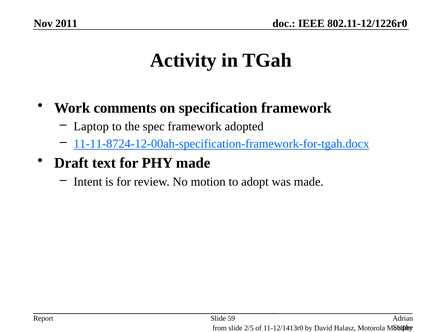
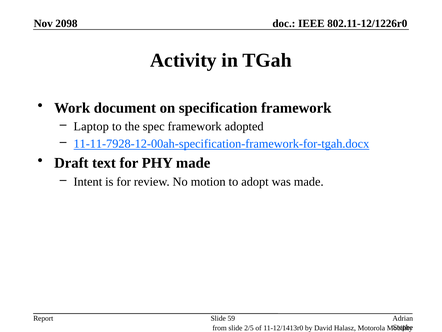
2011: 2011 -> 2098
comments: comments -> document
11-11-8724-12-00ah-specification-framework-for-tgah.docx: 11-11-8724-12-00ah-specification-framework-for-tgah.docx -> 11-11-7928-12-00ah-specification-framework-for-tgah.docx
